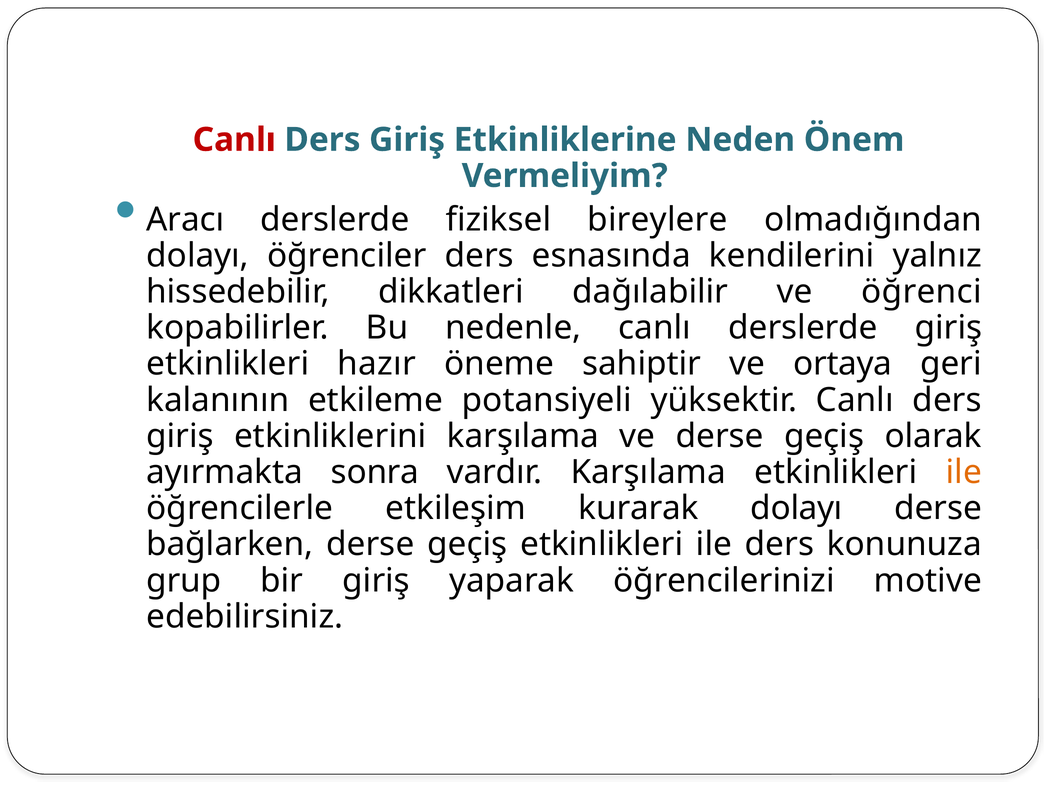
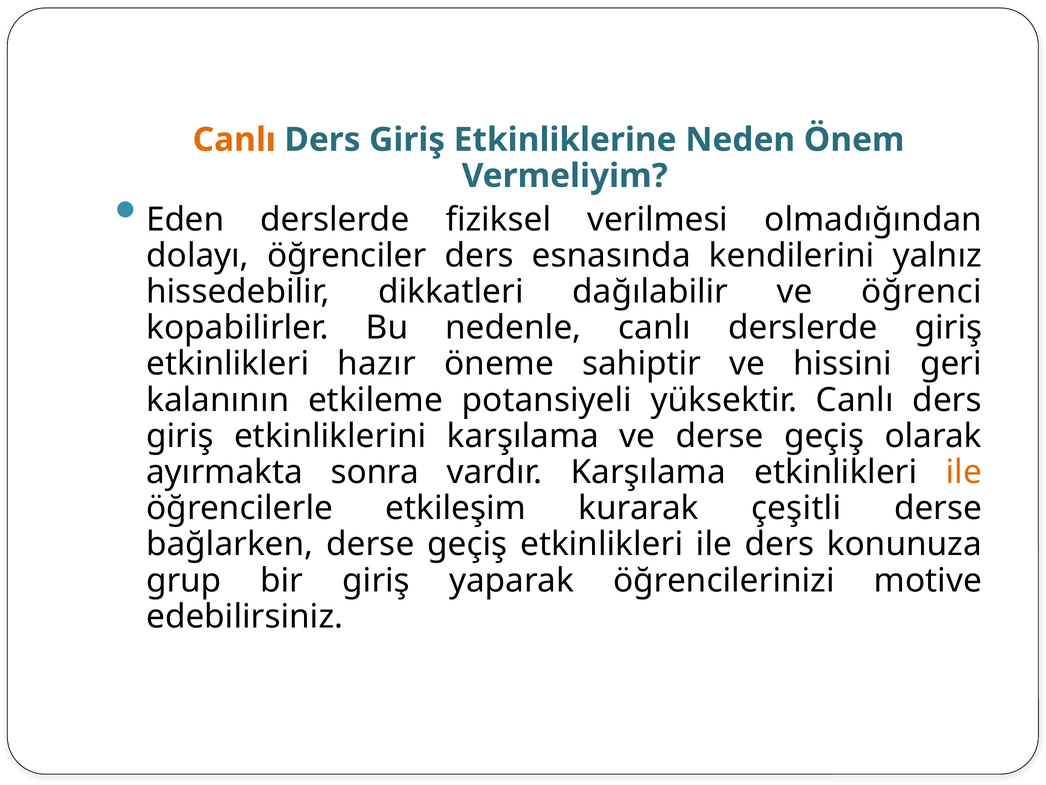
Canlı at (234, 140) colour: red -> orange
Aracı: Aracı -> Eden
bireylere: bireylere -> verilmesi
ortaya: ortaya -> hissini
kurarak dolayı: dolayı -> çeşitli
